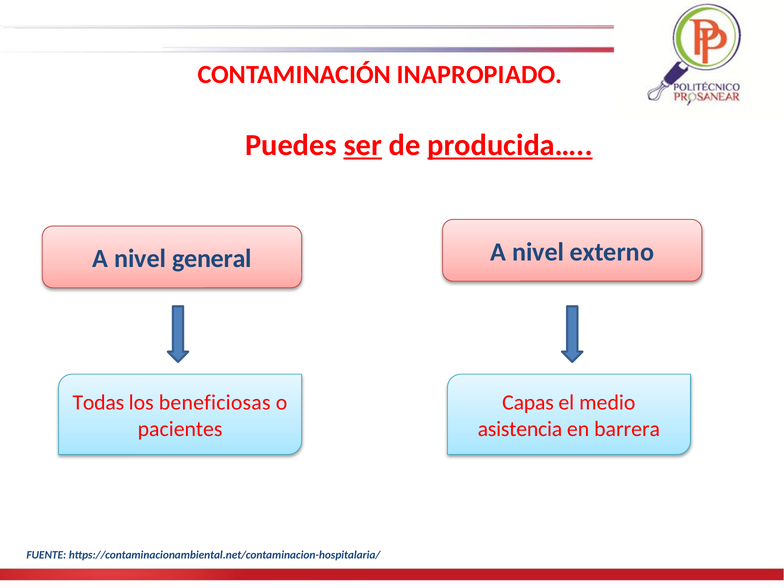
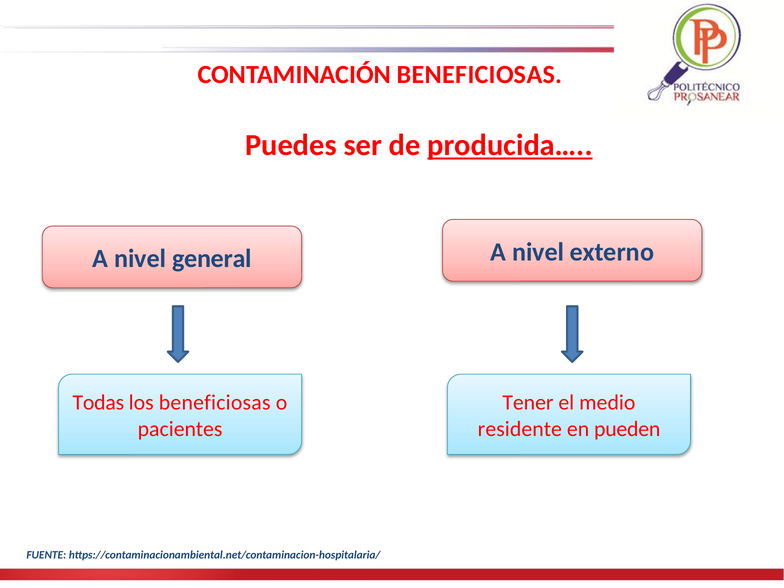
CONTAMINACIÓN INAPROPIADO: INAPROPIADO -> BENEFICIOSAS
ser underline: present -> none
Capas: Capas -> Tener
asistencia: asistencia -> residente
barrera: barrera -> pueden
